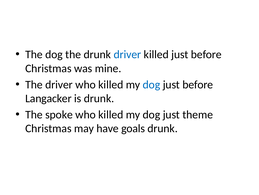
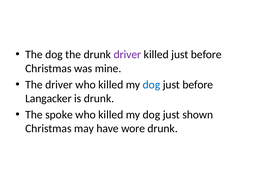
driver at (127, 54) colour: blue -> purple
theme: theme -> shown
goals: goals -> wore
